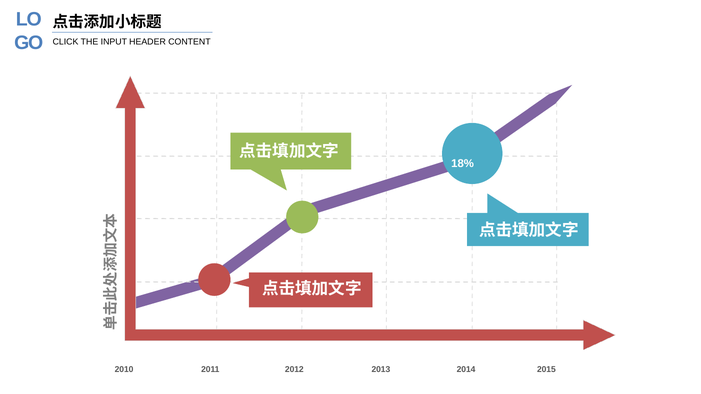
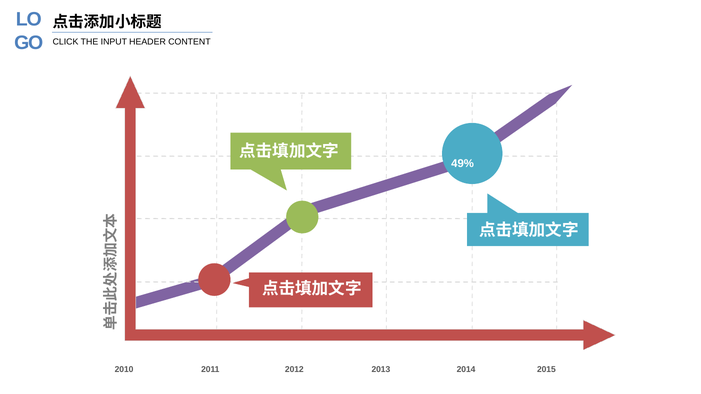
18%: 18% -> 49%
